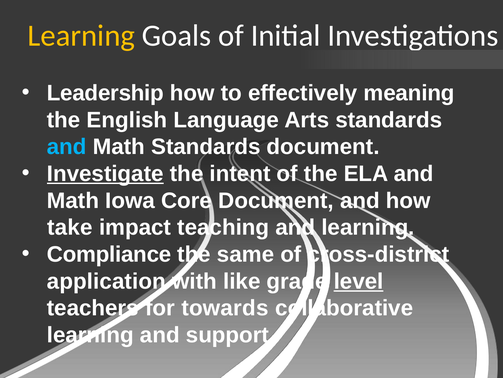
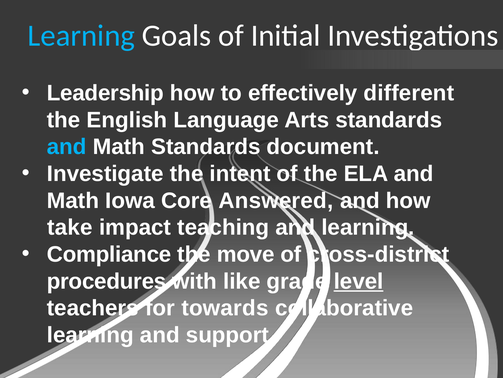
Learning at (81, 36) colour: yellow -> light blue
meaning: meaning -> different
Investigate underline: present -> none
Core Document: Document -> Answered
same: same -> move
application: application -> procedures
